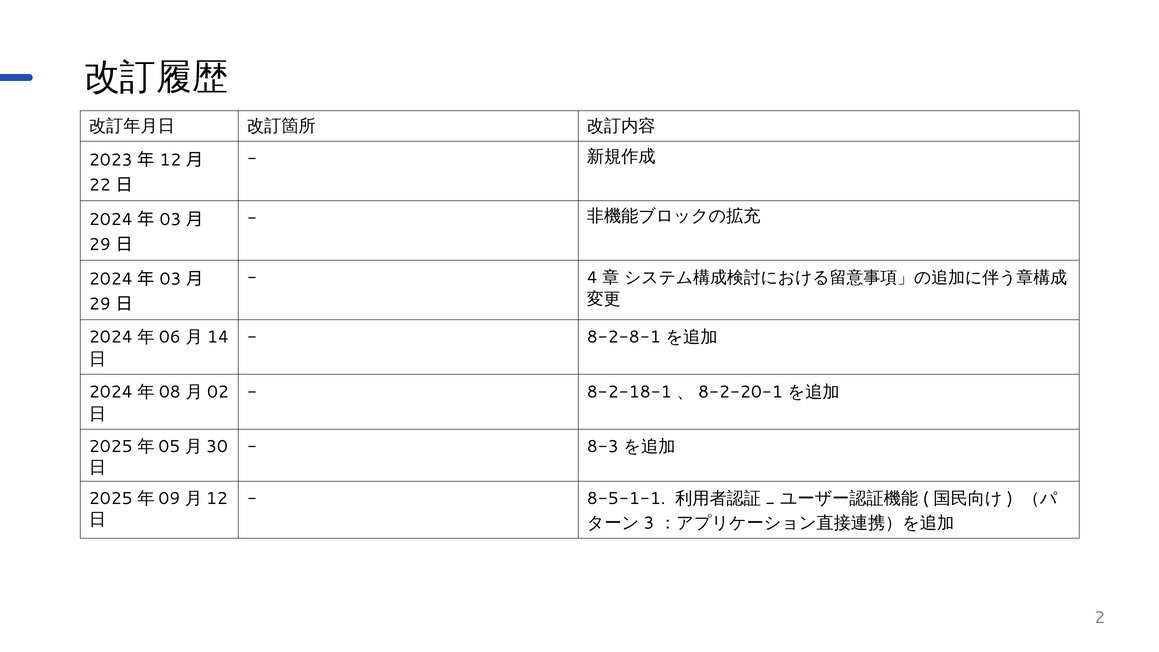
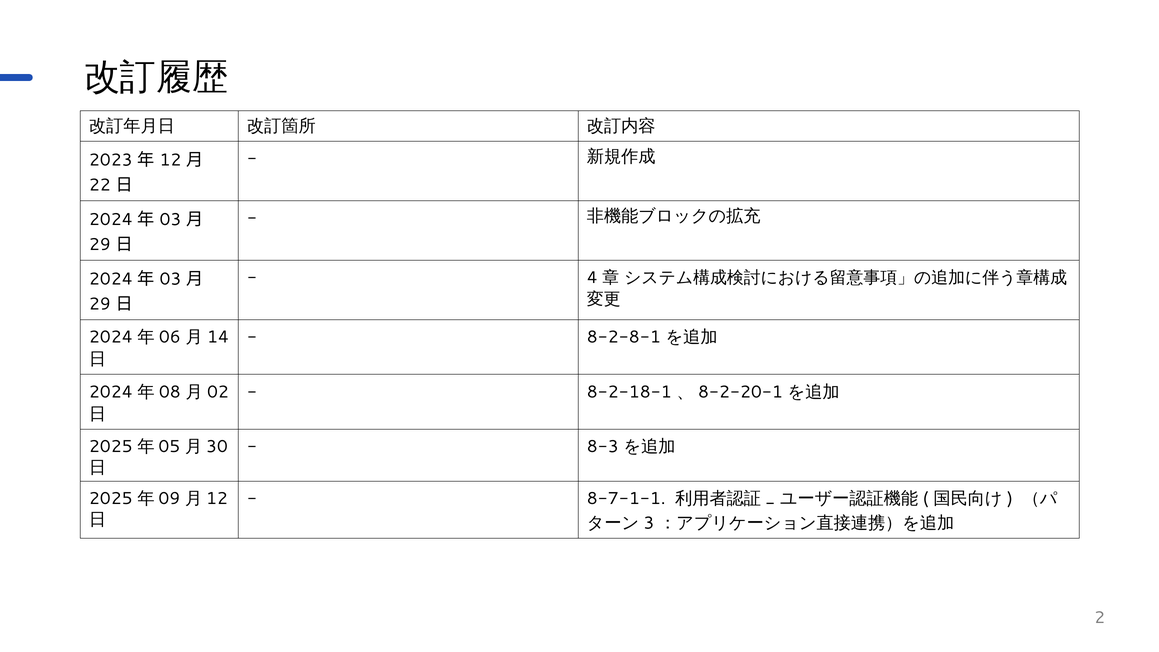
8-5-1-1: 8-5-1-1 -> 8-7-1-1
